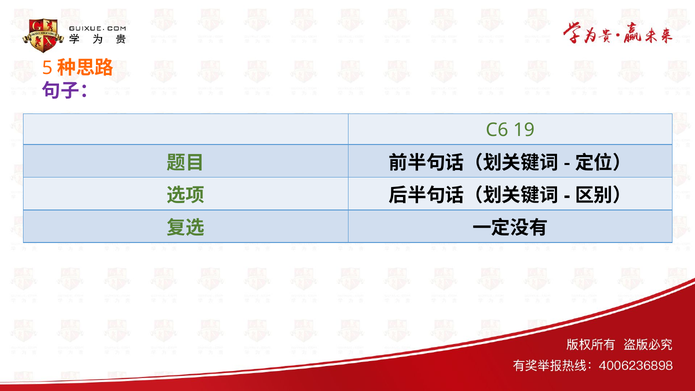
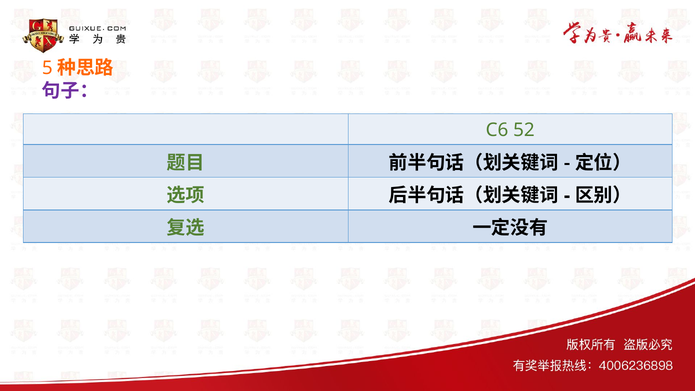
19: 19 -> 52
